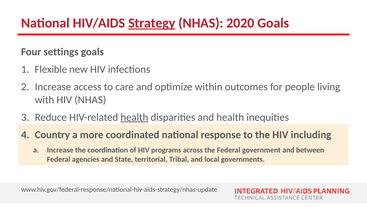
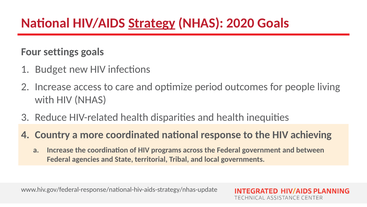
Flexible: Flexible -> Budget
within: within -> period
health at (134, 117) underline: present -> none
including: including -> achieving
